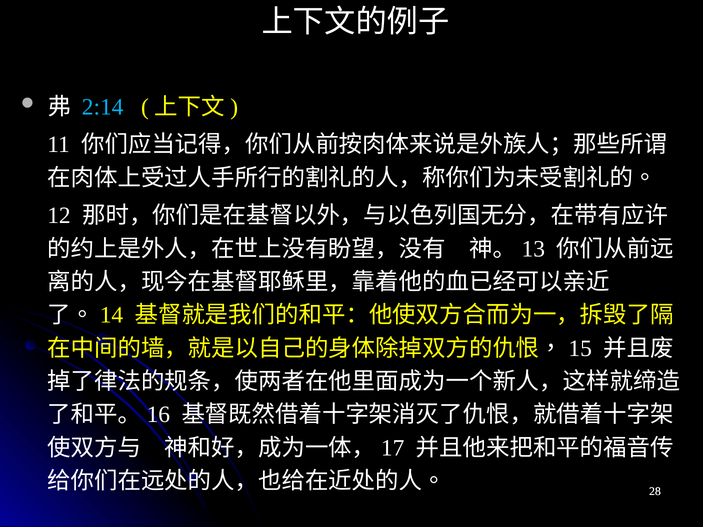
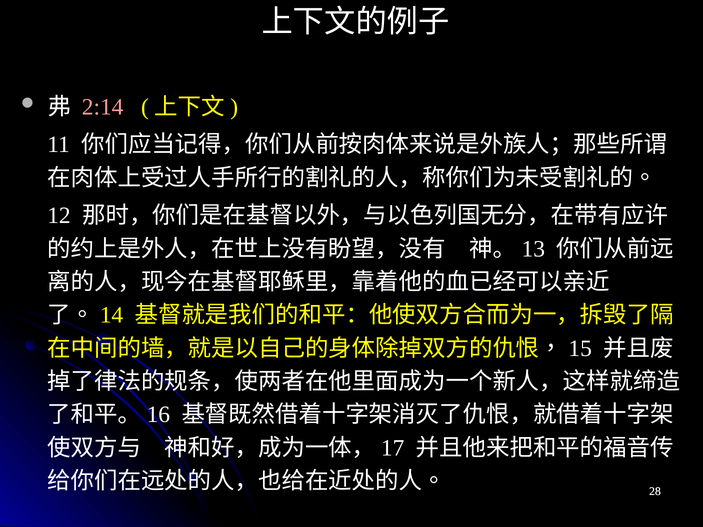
2:14 colour: light blue -> pink
